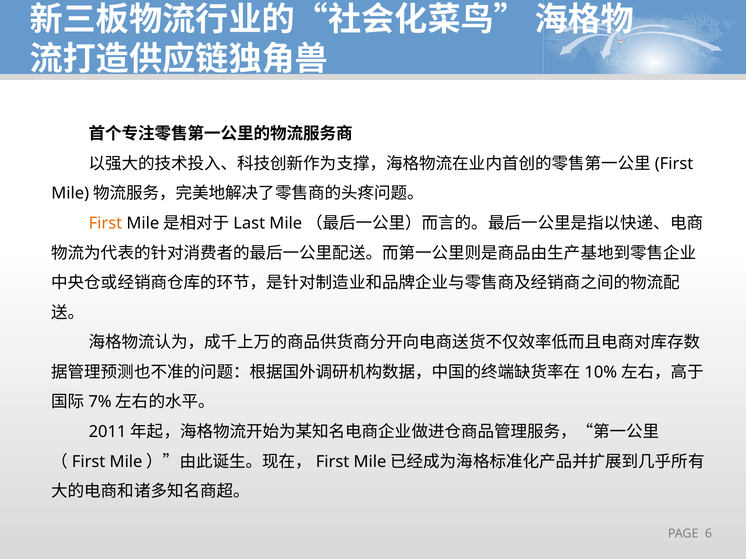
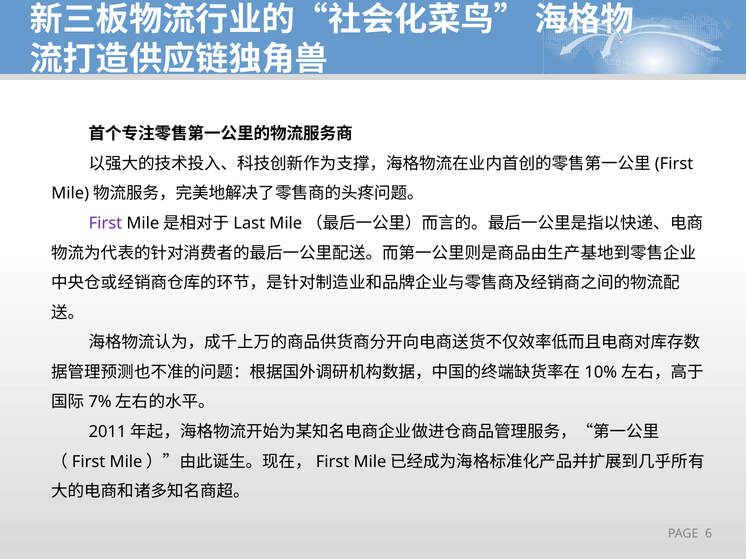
First colour: orange -> purple
